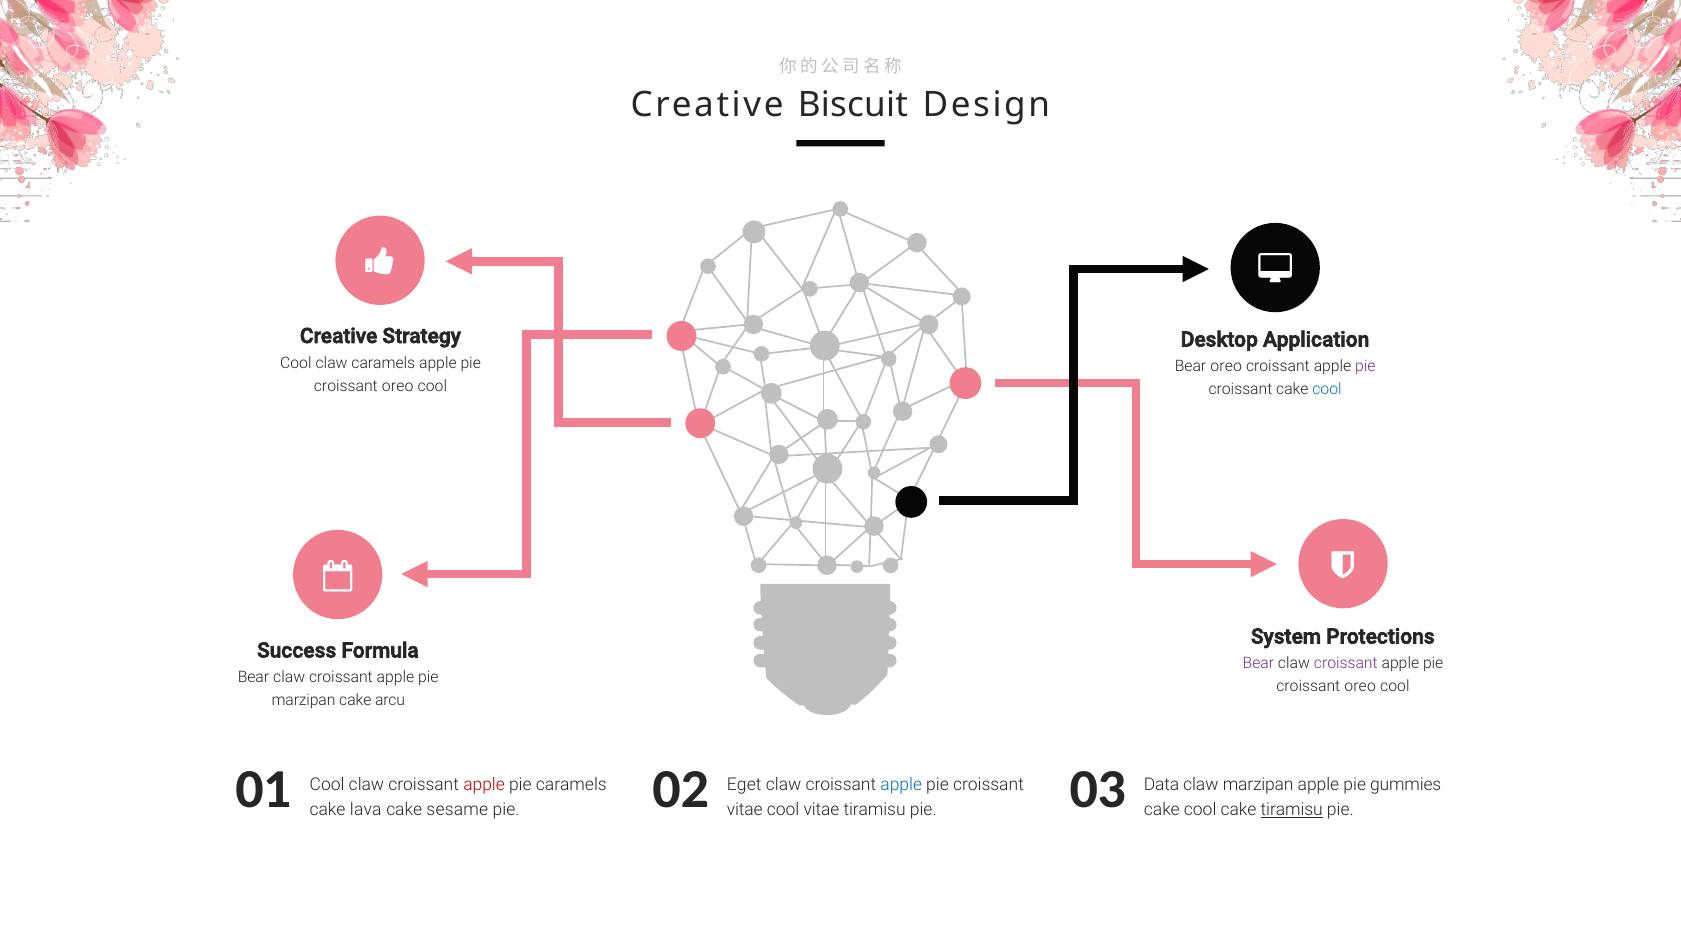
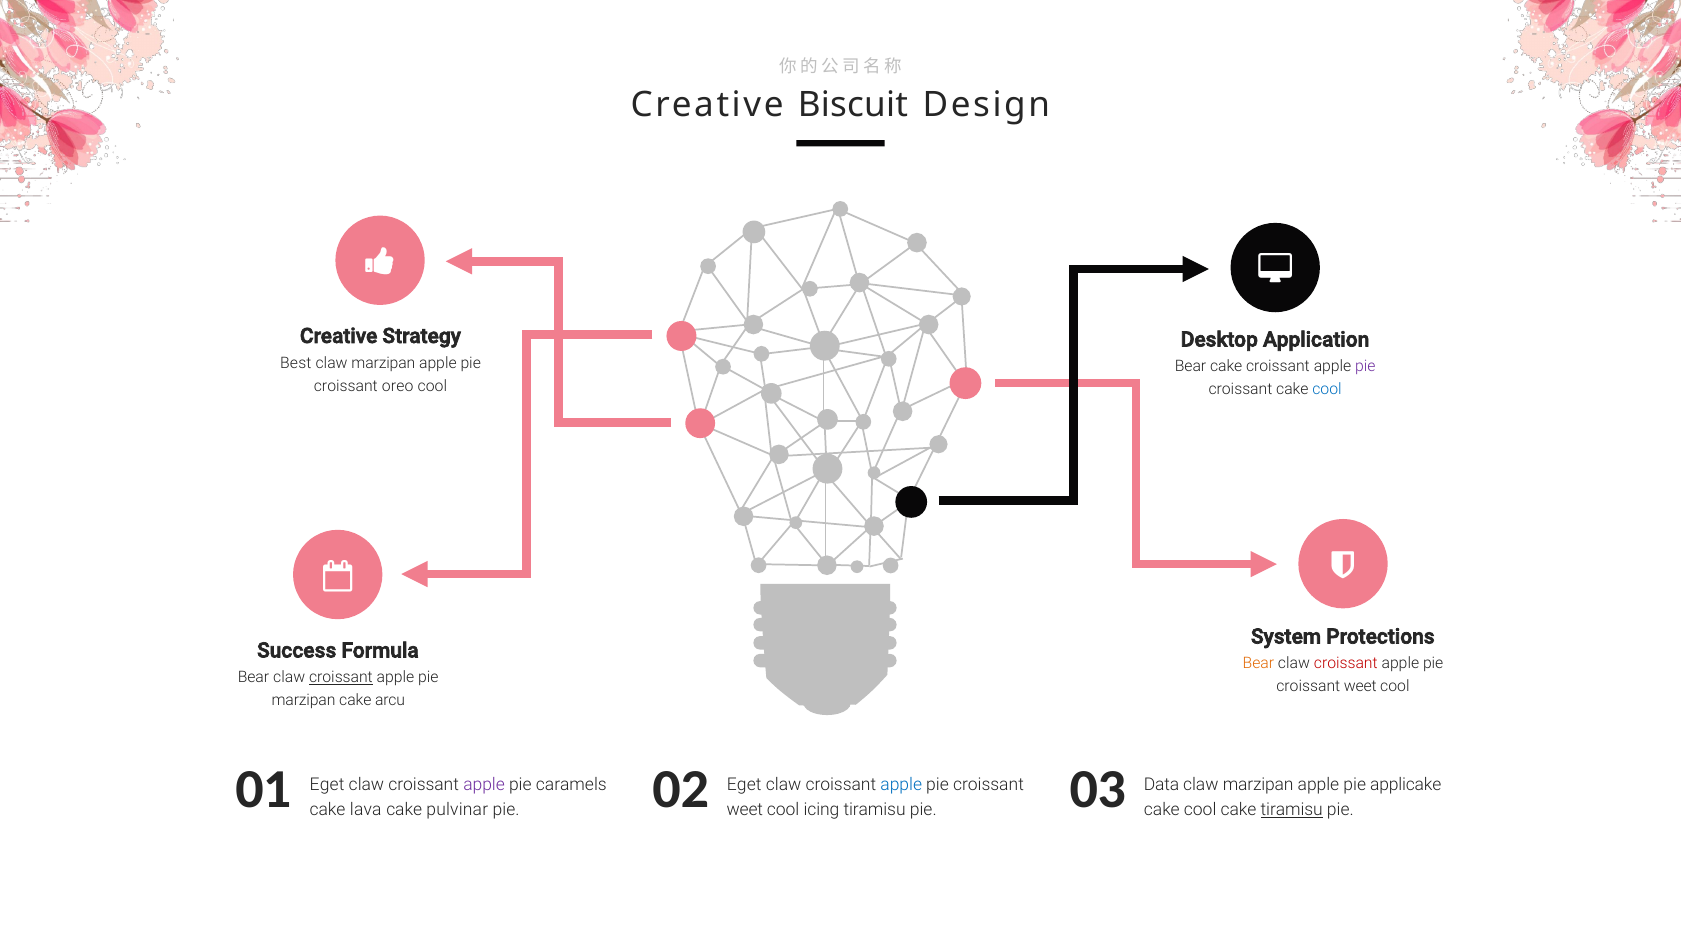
Cool at (296, 363): Cool -> Best
caramels at (383, 363): caramels -> marzipan
oreo at (1226, 367): oreo -> cake
Bear at (1258, 663) colour: purple -> orange
croissant at (1346, 663) colour: purple -> red
croissant at (341, 677) underline: none -> present
oreo at (1360, 686): oreo -> weet
gummies: gummies -> applicake
Cool at (327, 784): Cool -> Eget
apple at (484, 784) colour: red -> purple
sesame: sesame -> pulvinar
vitae at (745, 810): vitae -> weet
cool vitae: vitae -> icing
